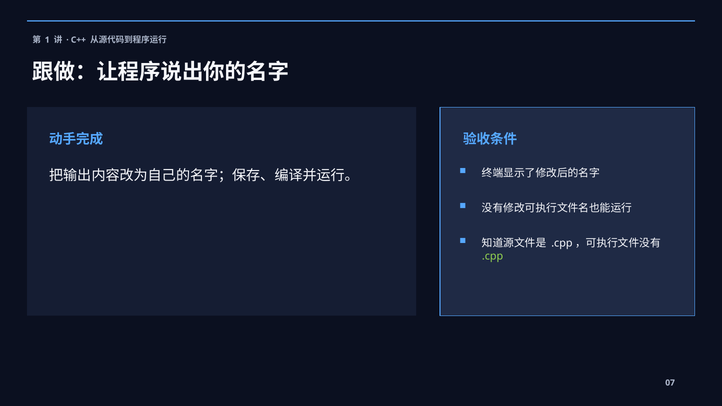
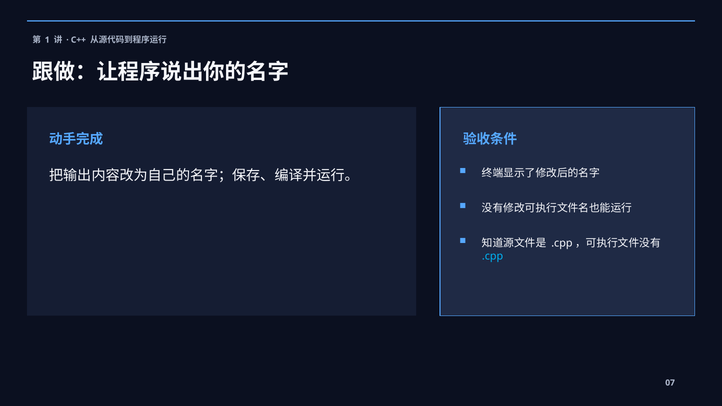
.cpp colour: light green -> light blue
